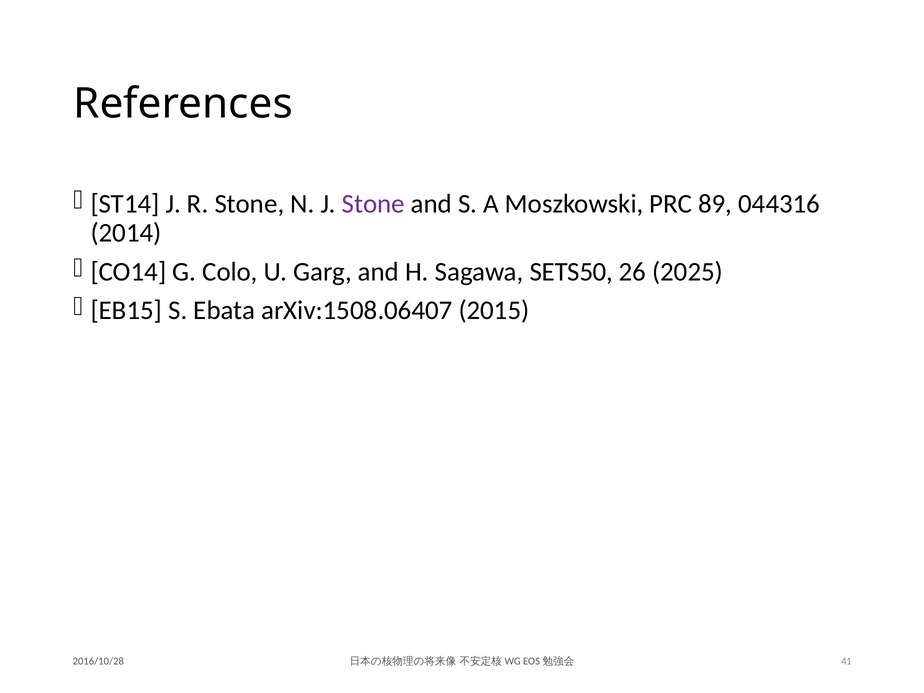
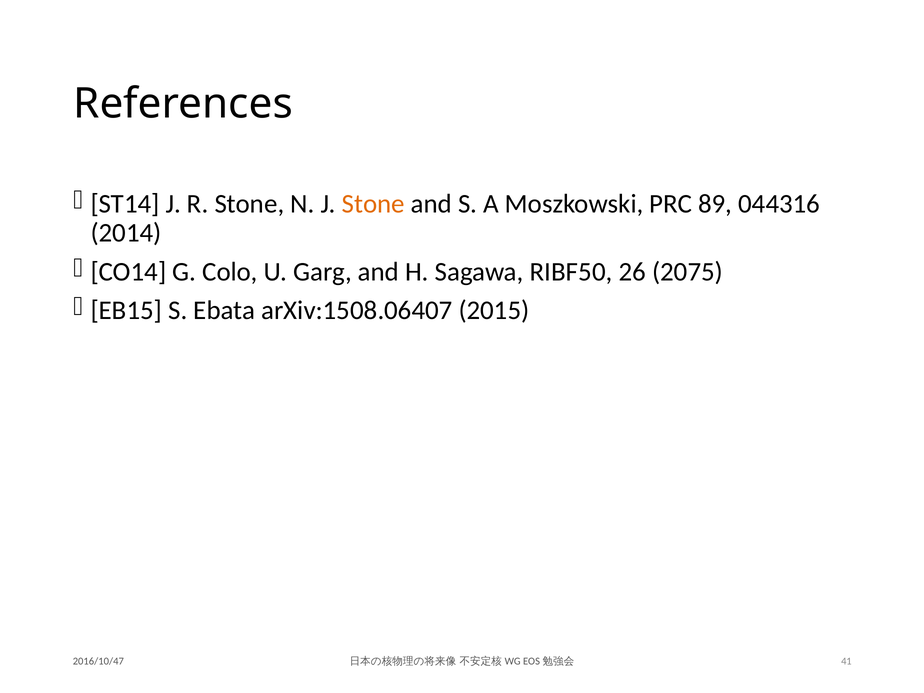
Stone at (373, 204) colour: purple -> orange
SETS50: SETS50 -> RIBF50
2025: 2025 -> 2075
2016/10/28: 2016/10/28 -> 2016/10/47
